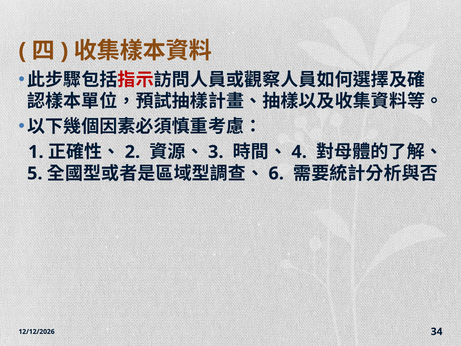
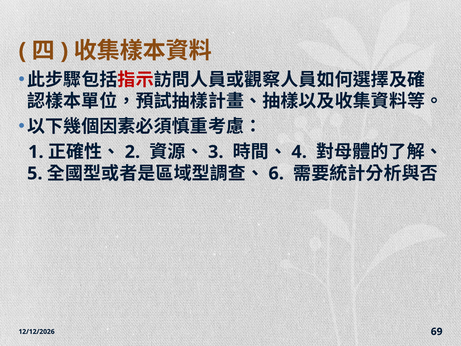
34: 34 -> 69
